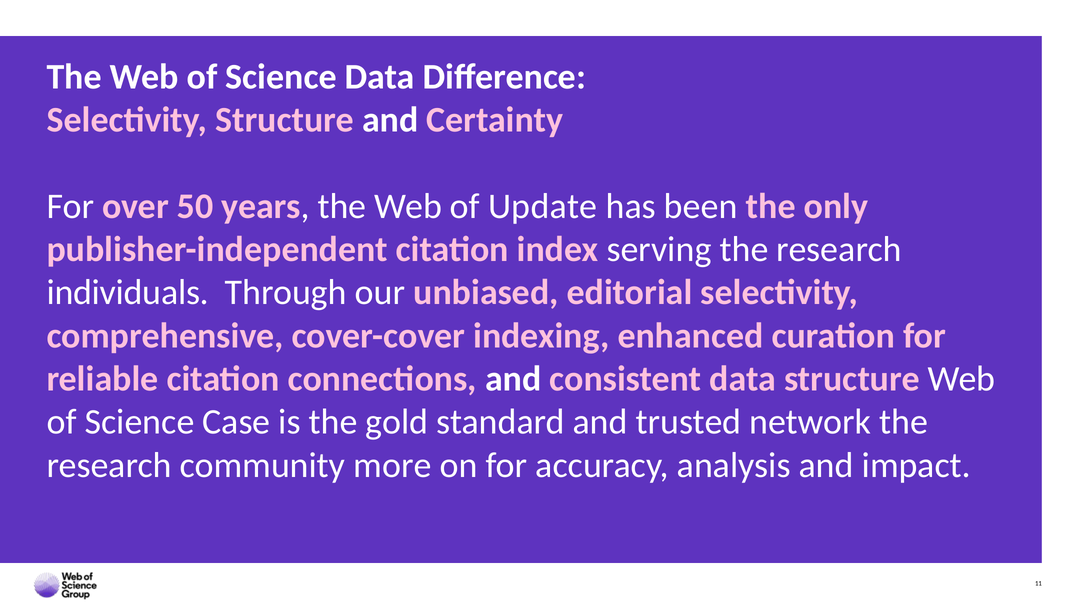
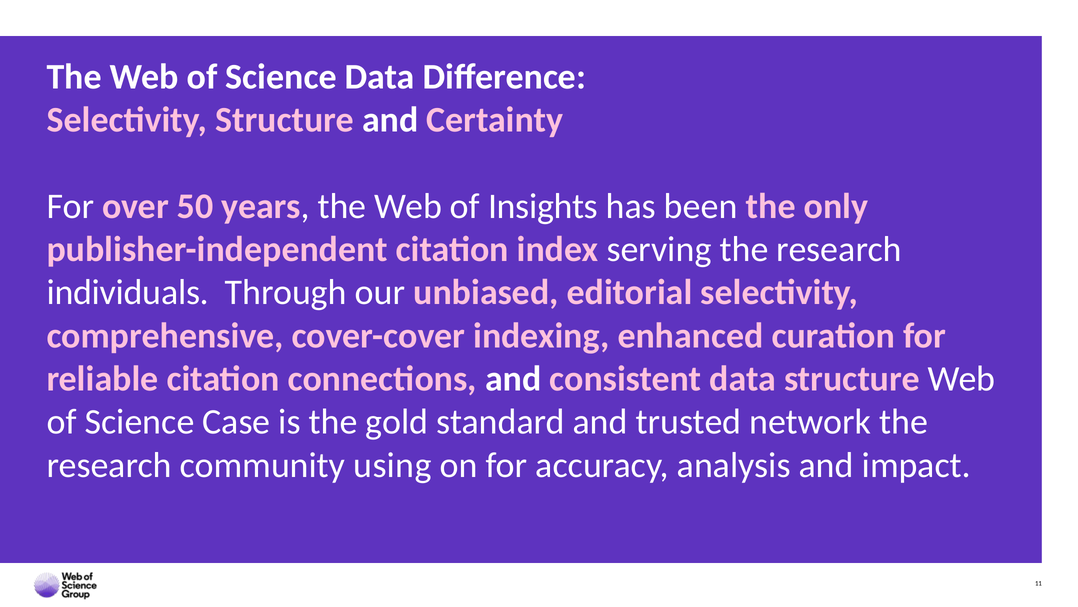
Update: Update -> Insights
more: more -> using
